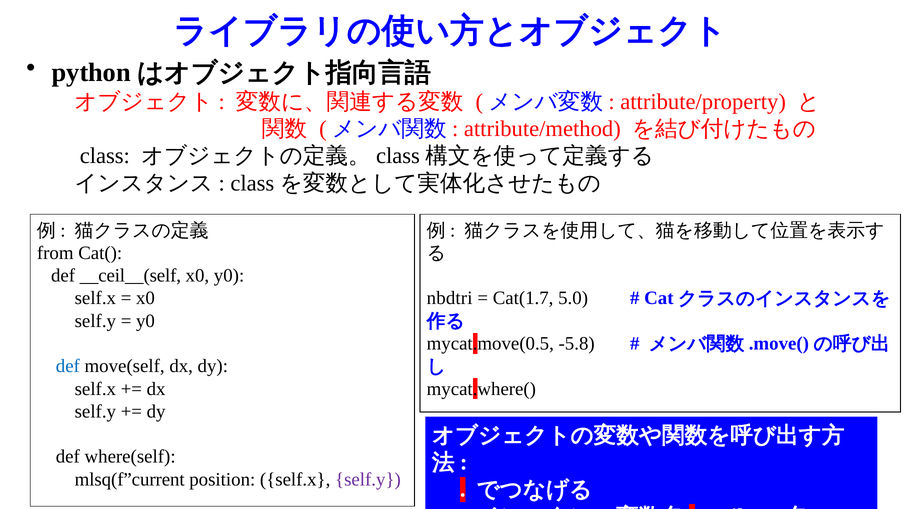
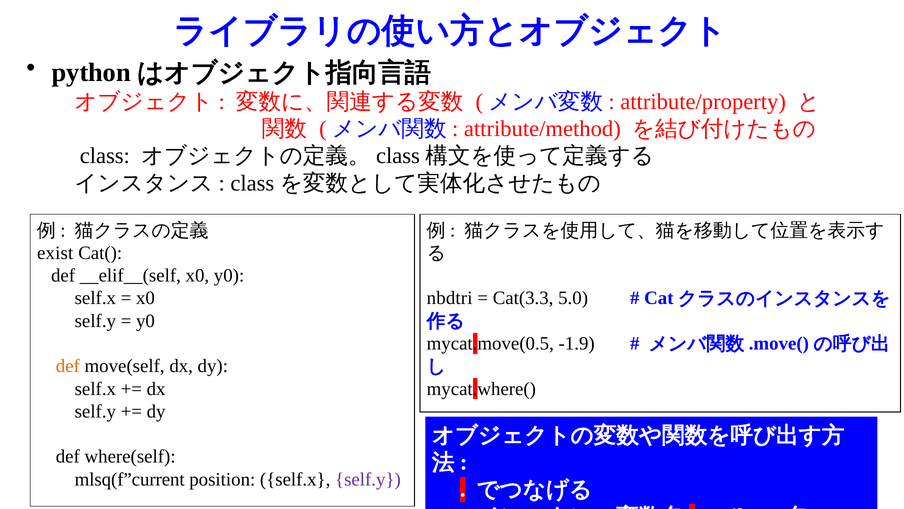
from: from -> exist
__ceil__(self: __ceil__(self -> __elif__(self
Cat(1.7: Cat(1.7 -> Cat(3.3
-5.8: -5.8 -> -1.9
def at (68, 366) colour: blue -> orange
